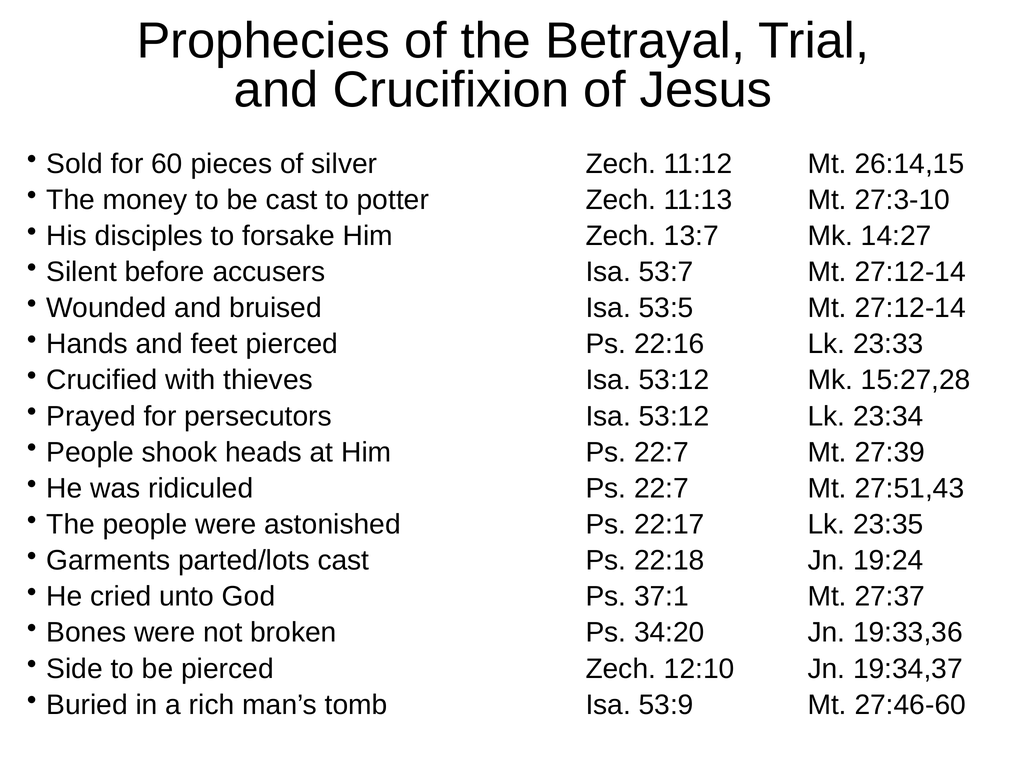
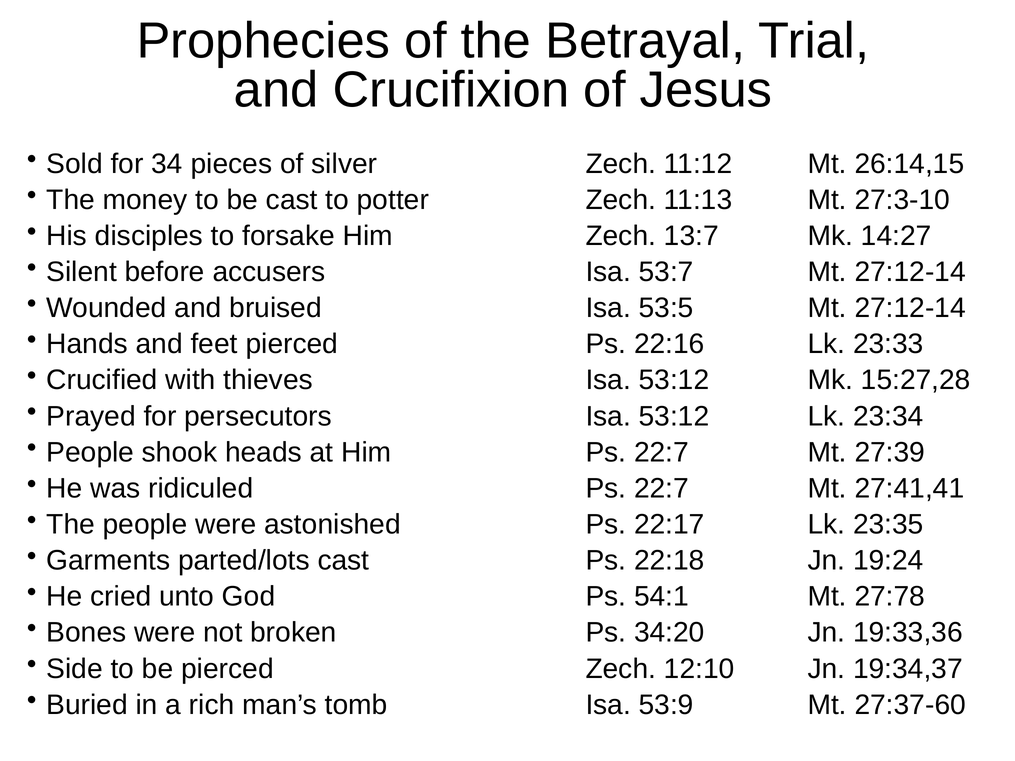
60: 60 -> 34
27:51,43: 27:51,43 -> 27:41,41
37:1: 37:1 -> 54:1
27:37: 27:37 -> 27:78
27:46-60: 27:46-60 -> 27:37-60
